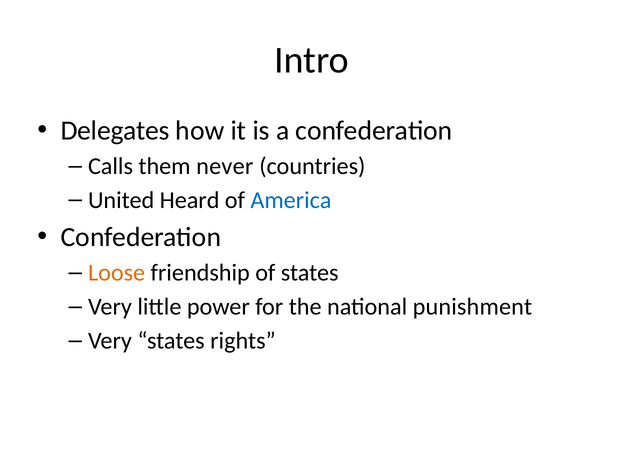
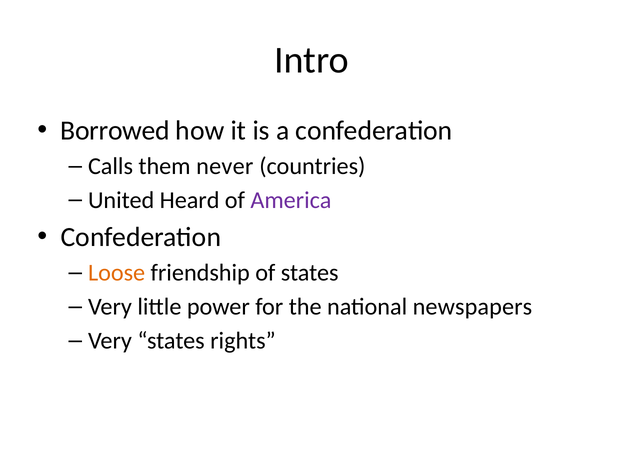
Delegates: Delegates -> Borrowed
America colour: blue -> purple
punishment: punishment -> newspapers
